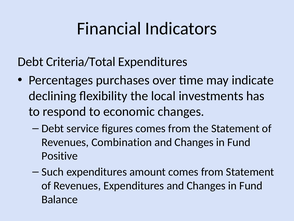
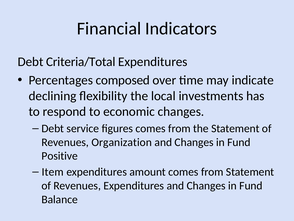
purchases: purchases -> composed
Combination: Combination -> Organization
Such: Such -> Item
